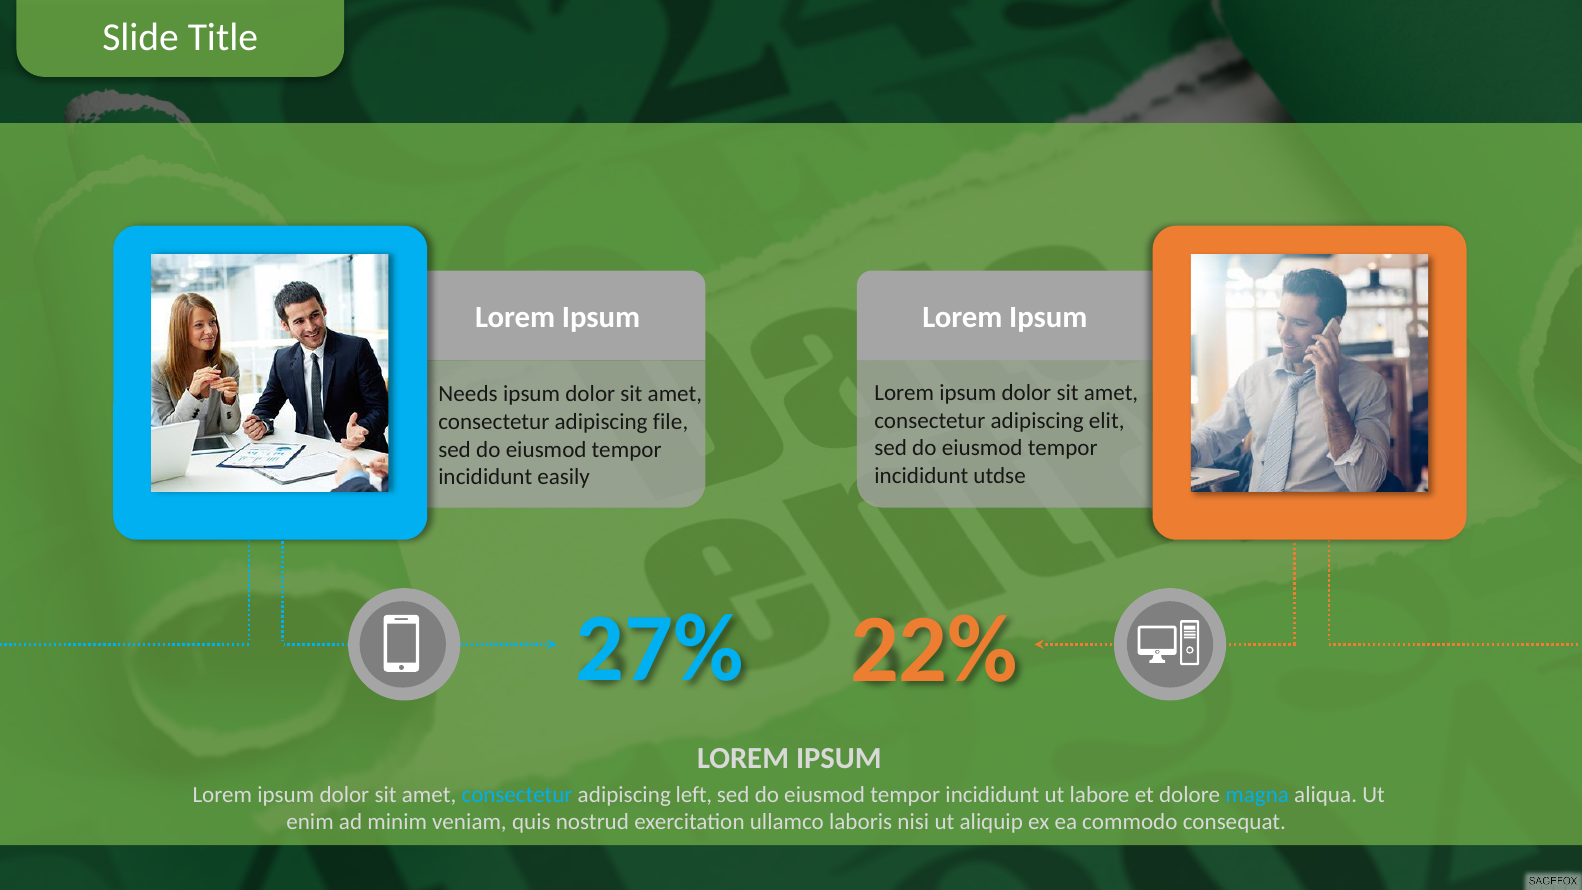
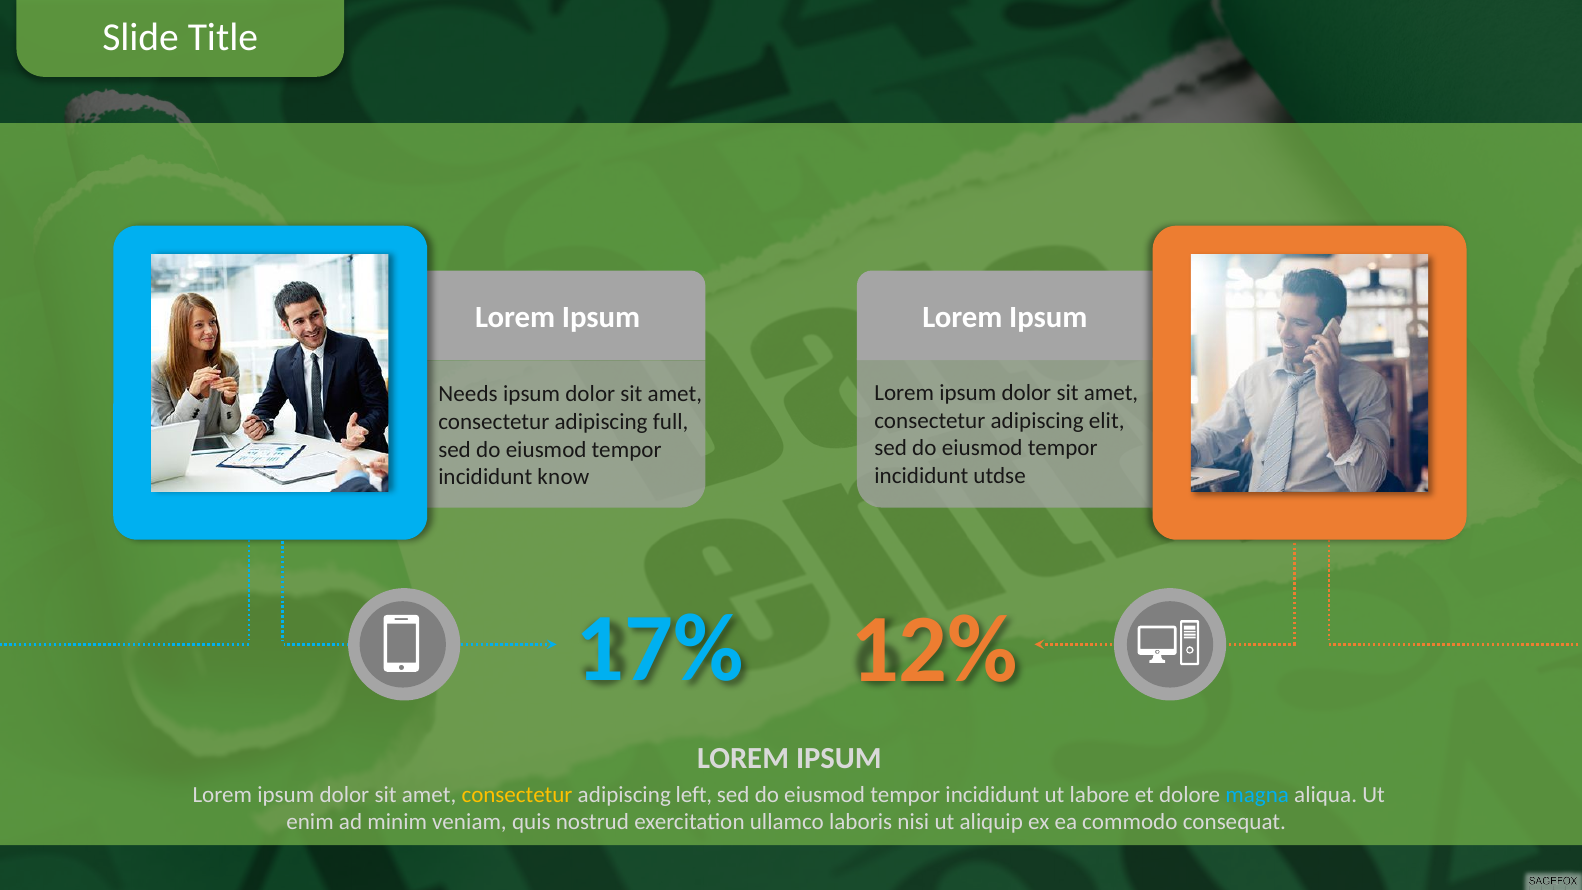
file: file -> full
easily: easily -> know
27%: 27% -> 17%
22%: 22% -> 12%
consectetur at (517, 794) colour: light blue -> yellow
